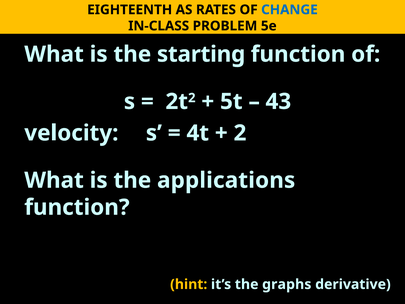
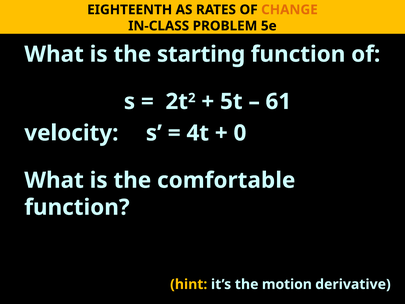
CHANGE colour: blue -> orange
43: 43 -> 61
2 at (240, 133): 2 -> 0
applications: applications -> comfortable
graphs: graphs -> motion
